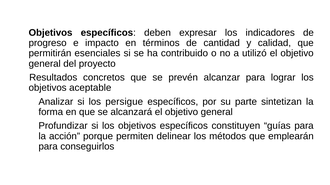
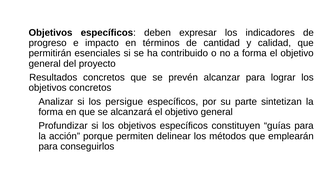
a utilizó: utilizó -> forma
objetivos aceptable: aceptable -> concretos
